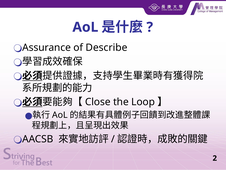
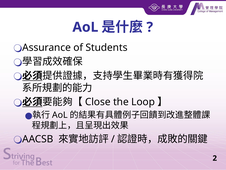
Describe: Describe -> Students
